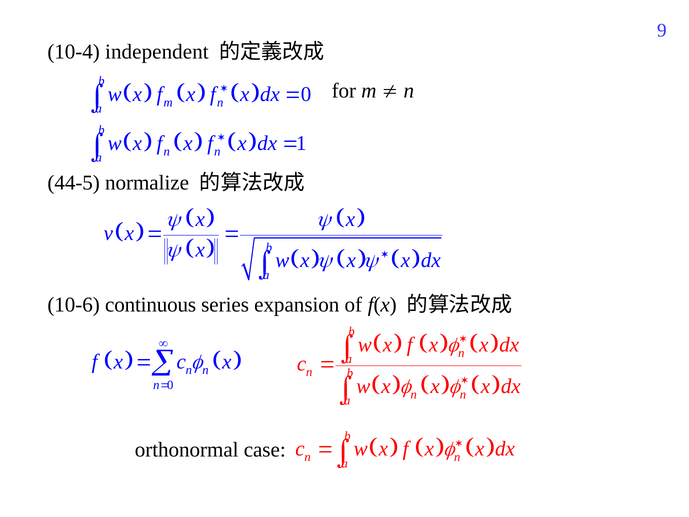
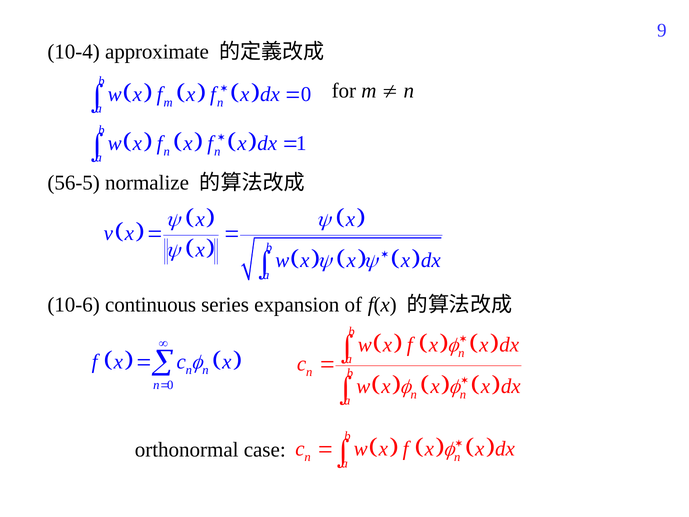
independent: independent -> approximate
44-5: 44-5 -> 56-5
